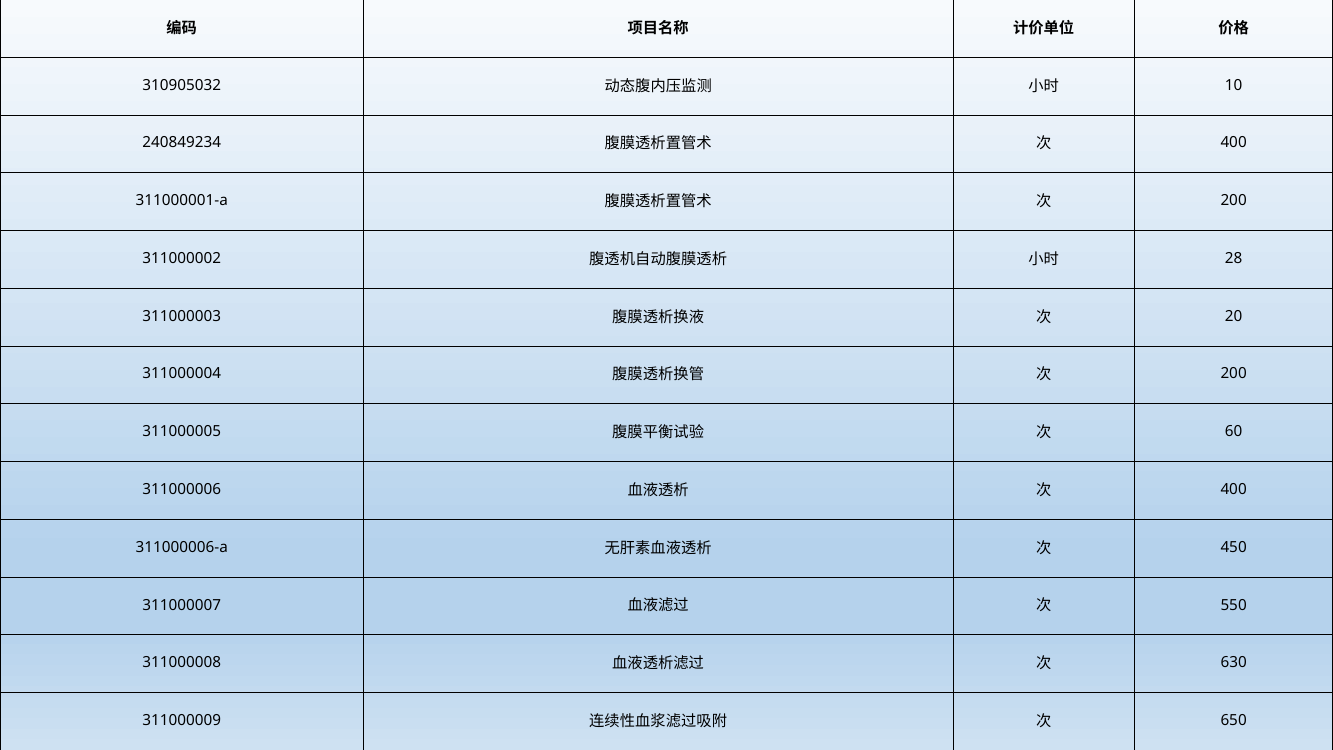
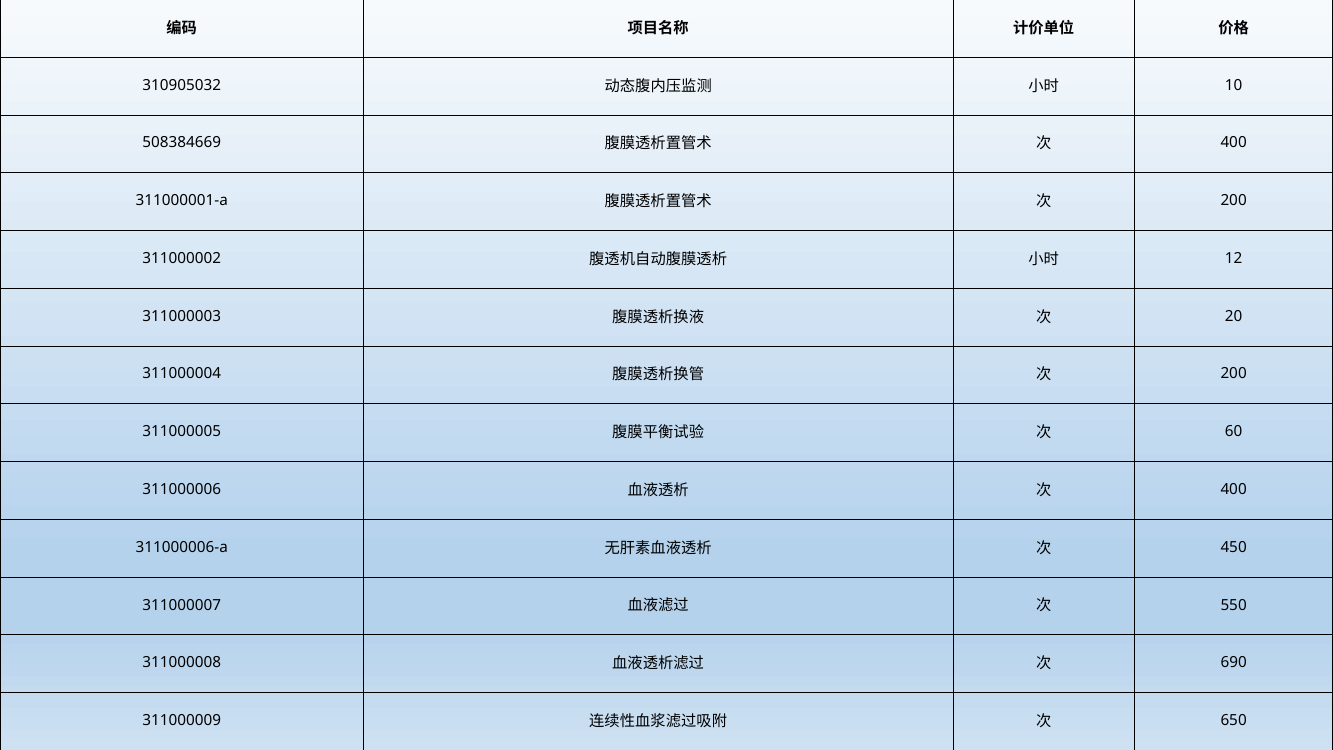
240849234: 240849234 -> 508384669
28: 28 -> 12
630: 630 -> 690
